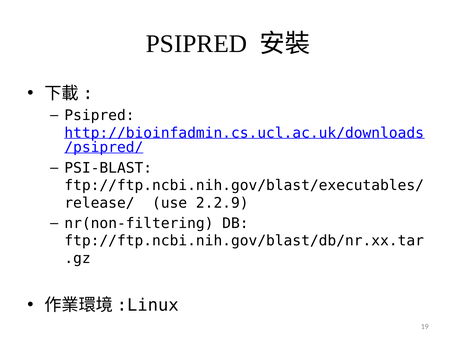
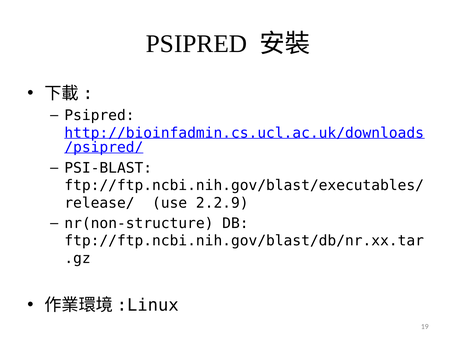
nr(non-filtering: nr(non-filtering -> nr(non-structure
